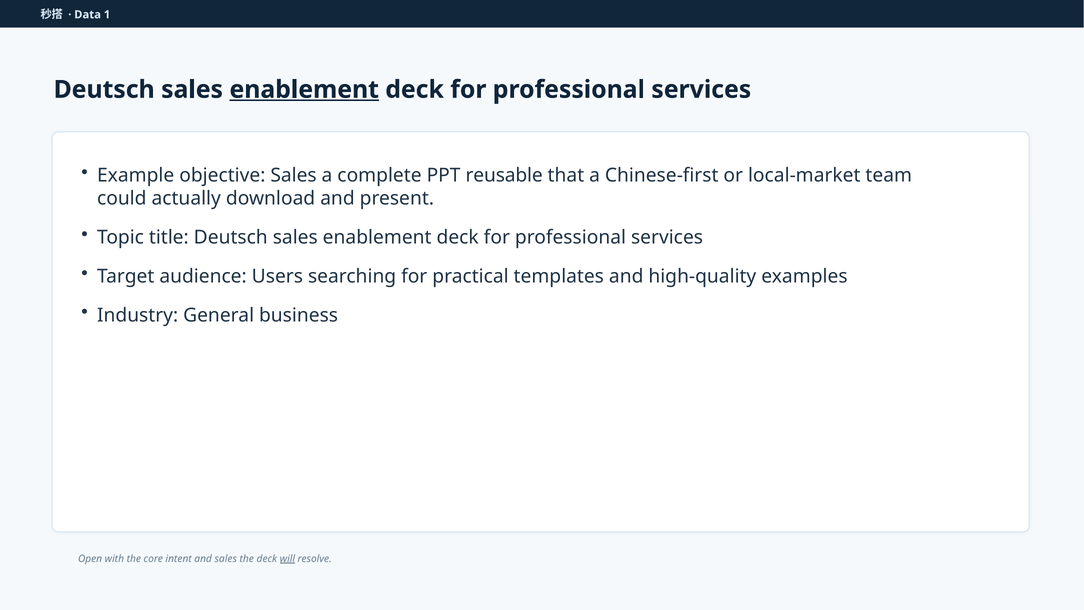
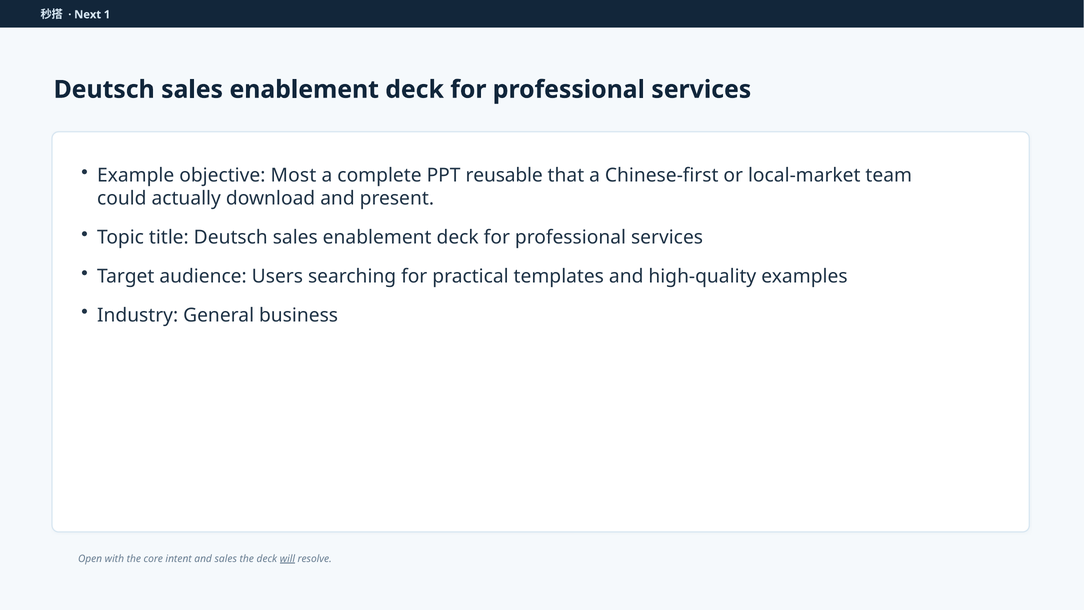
Data: Data -> Next
enablement at (304, 90) underline: present -> none
objective Sales: Sales -> Most
